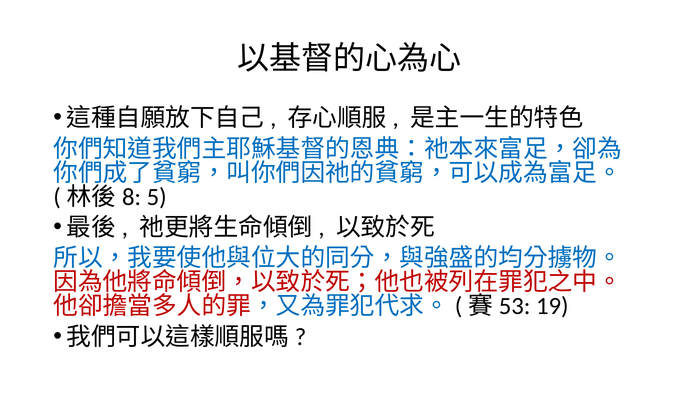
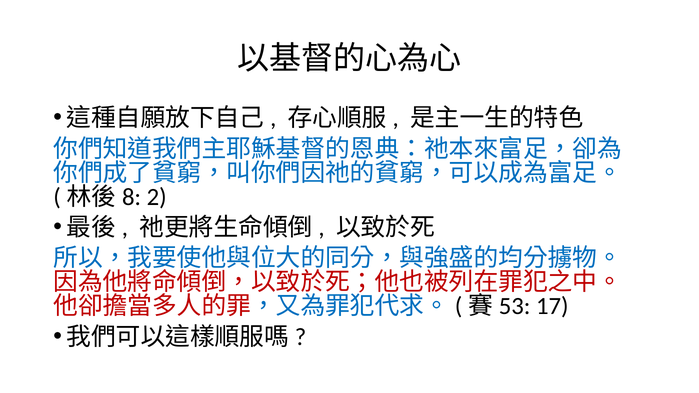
5: 5 -> 2
19: 19 -> 17
